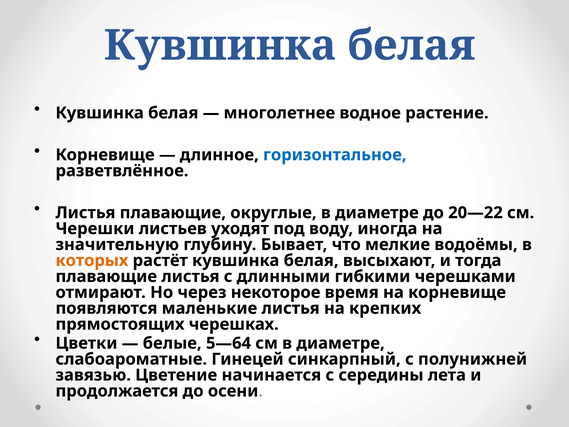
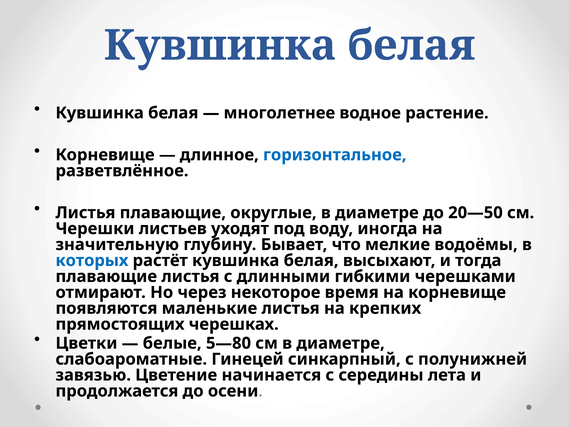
20—22: 20—22 -> 20—50
которых colour: orange -> blue
5—64: 5—64 -> 5—80
